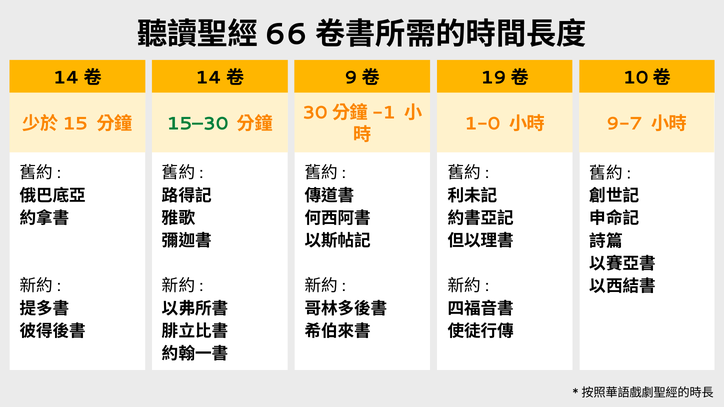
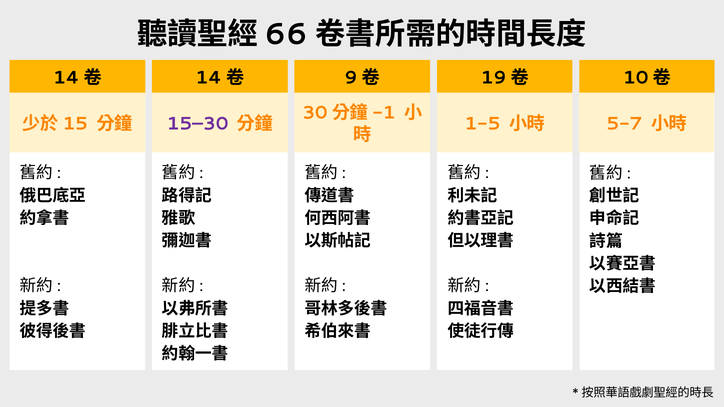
15–30 colour: green -> purple
1-0: 1-0 -> 1-5
9-7: 9-7 -> 5-7
